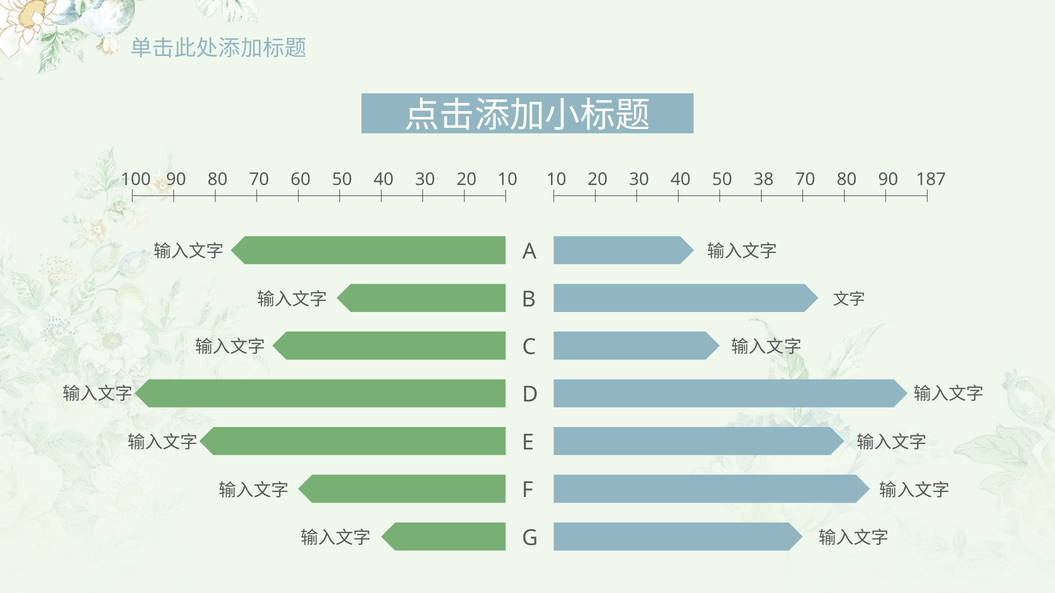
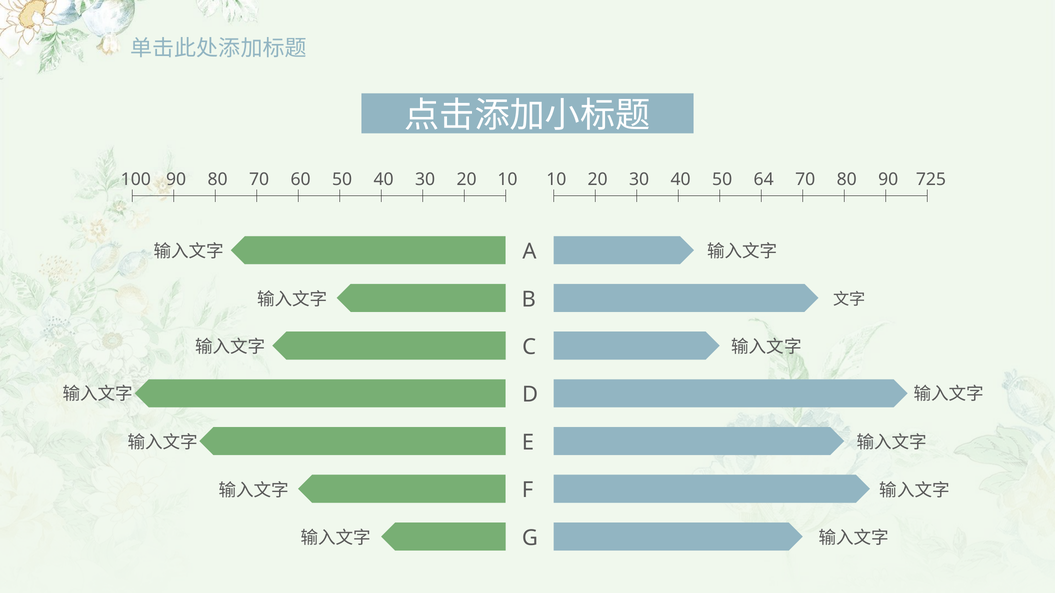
38: 38 -> 64
187: 187 -> 725
